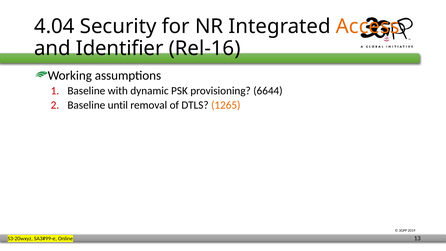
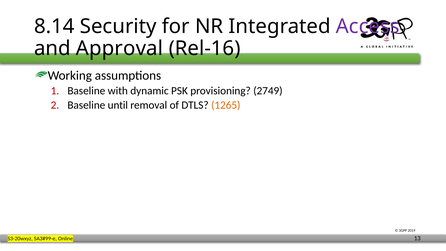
4.04: 4.04 -> 8.14
Access colour: orange -> purple
Identifier: Identifier -> Approval
6644: 6644 -> 2749
